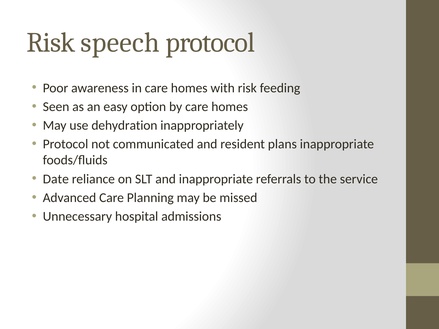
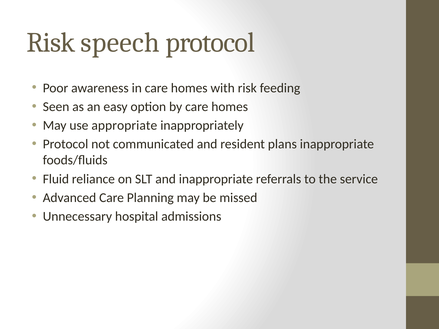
dehydration: dehydration -> appropriate
Date: Date -> Fluid
